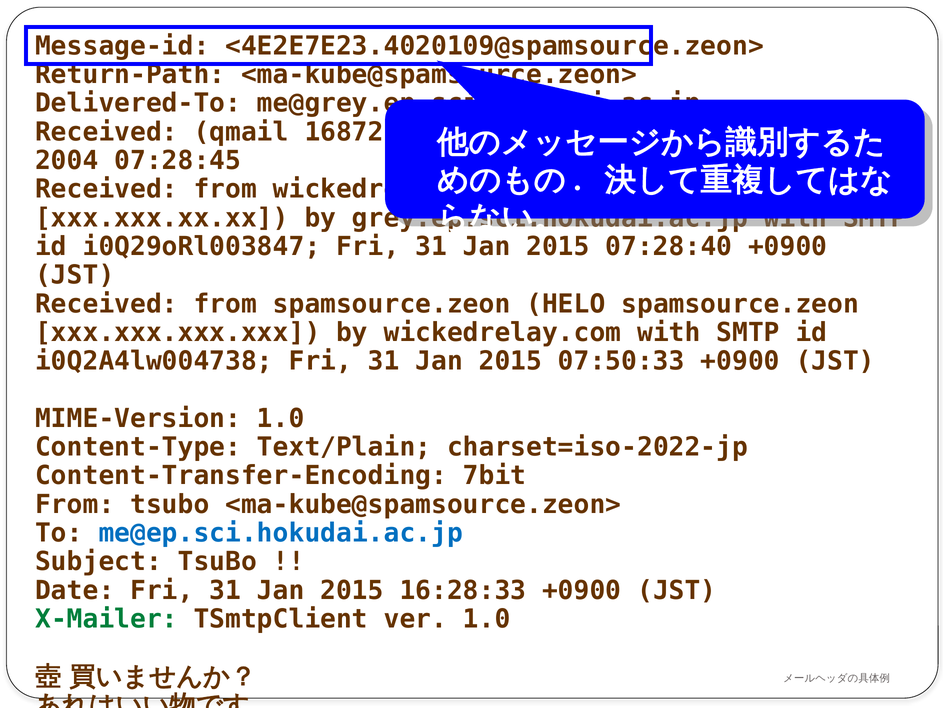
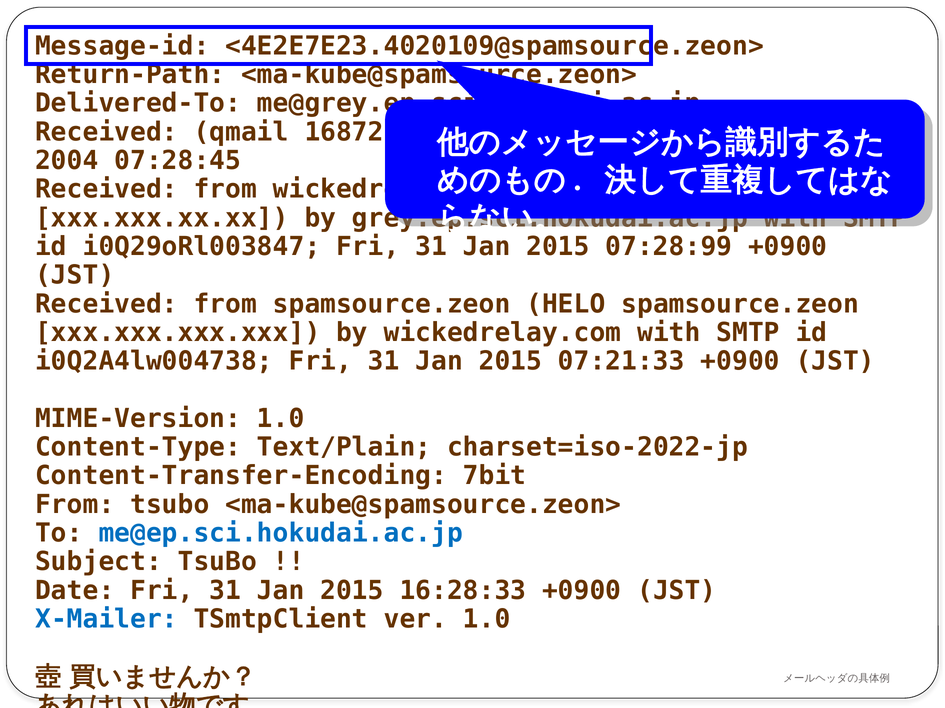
07:28:40: 07:28:40 -> 07:28:99
07:50:33: 07:50:33 -> 07:21:33
X-Mailer colour: green -> blue
